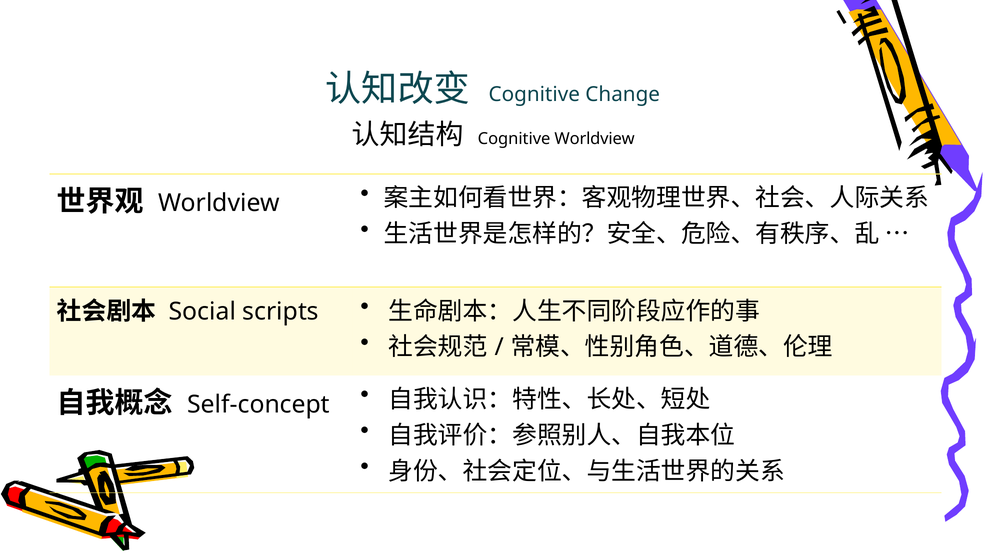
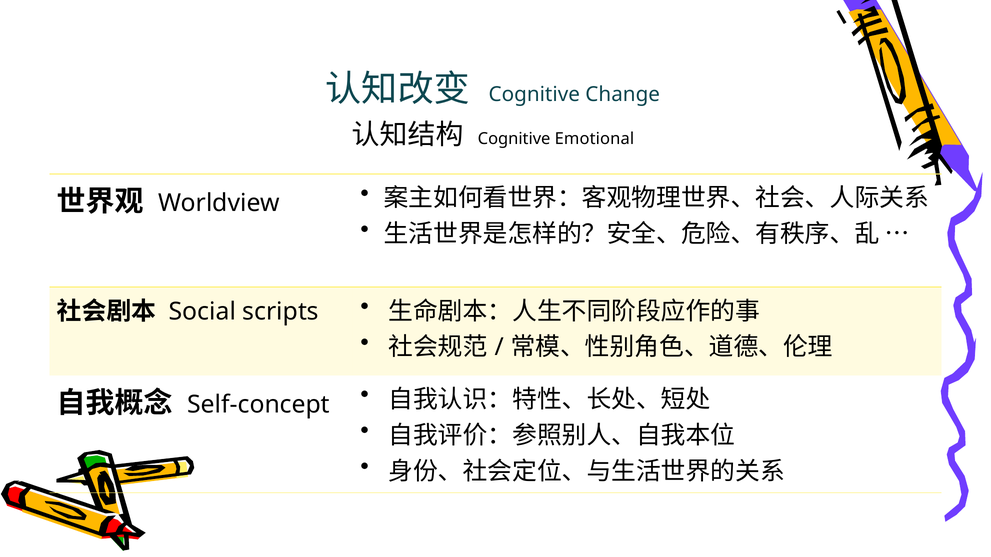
Cognitive Worldview: Worldview -> Emotional
